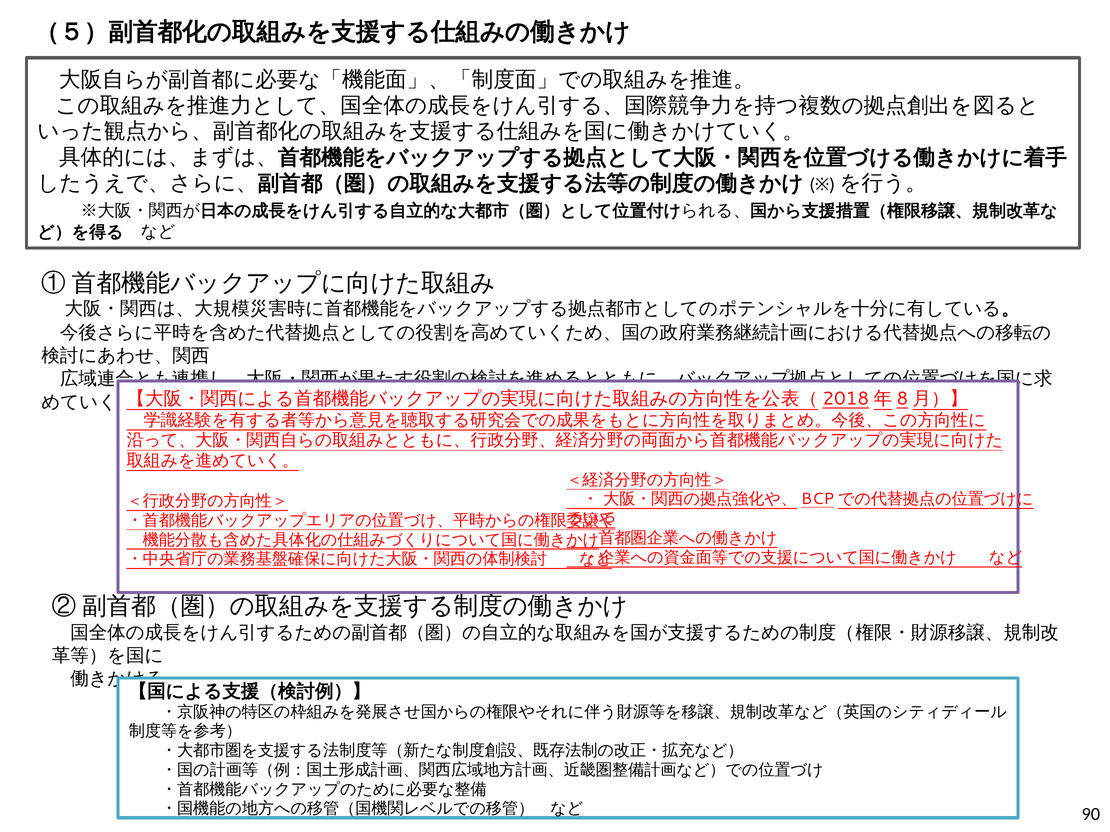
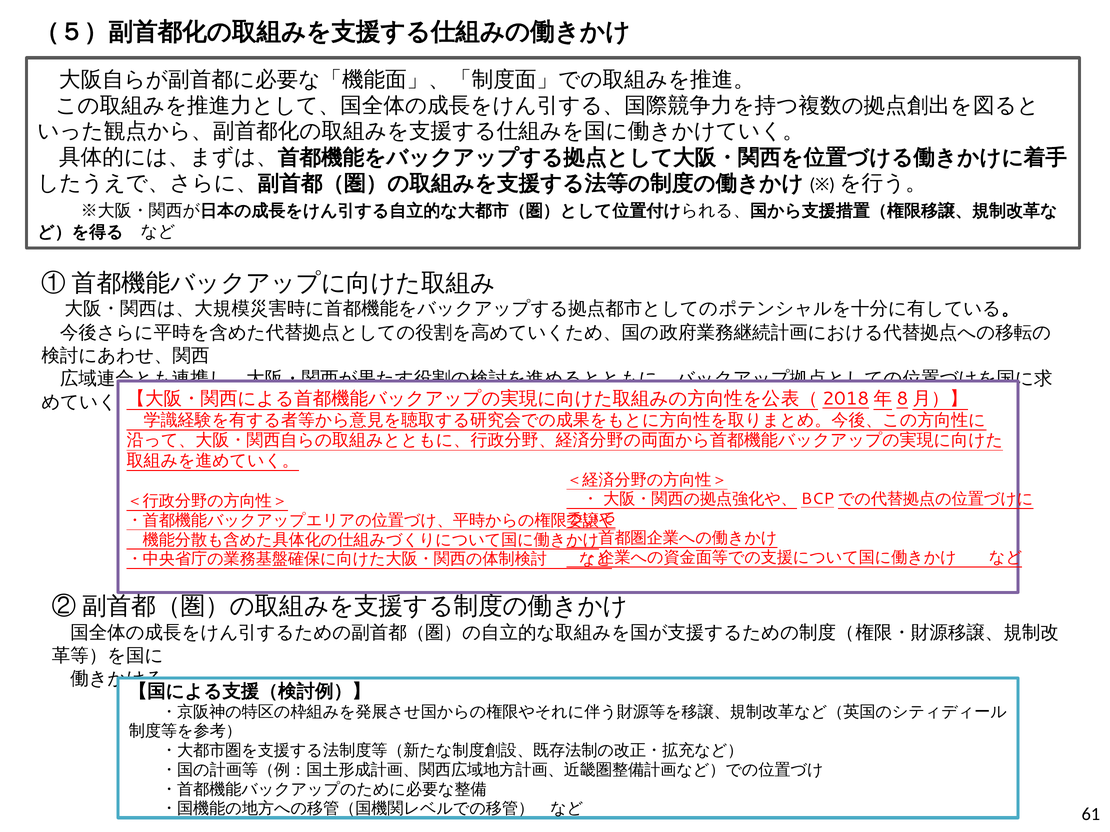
90: 90 -> 61
